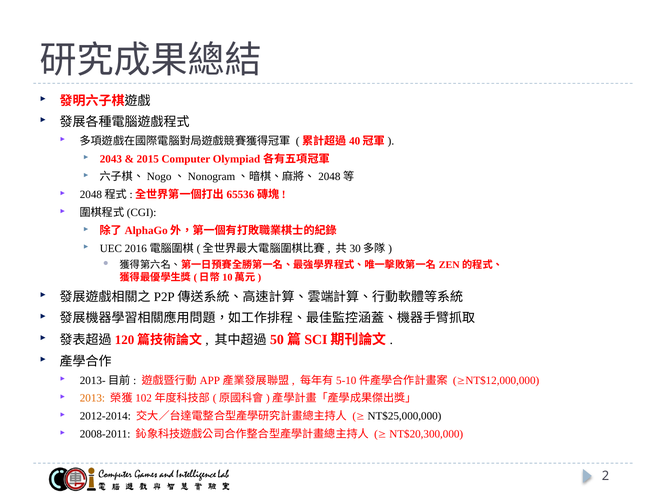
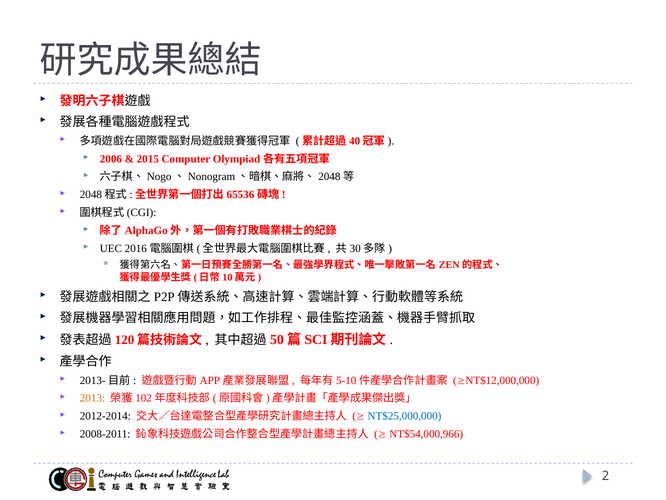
2043: 2043 -> 2006
NT$25,000,000 colour: black -> blue
NT$20,300,000: NT$20,300,000 -> NT$54,000,966
